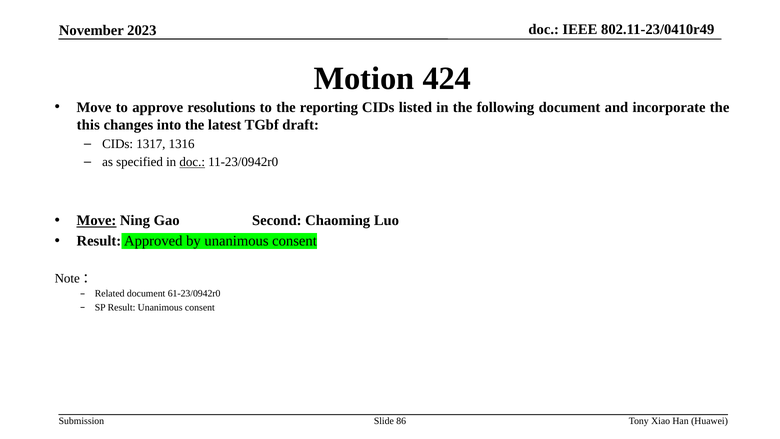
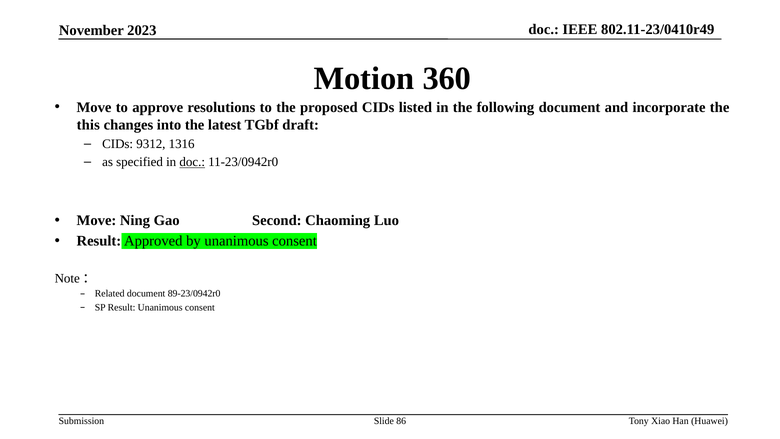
424: 424 -> 360
reporting: reporting -> proposed
1317: 1317 -> 9312
Move at (96, 220) underline: present -> none
61-23/0942r0: 61-23/0942r0 -> 89-23/0942r0
